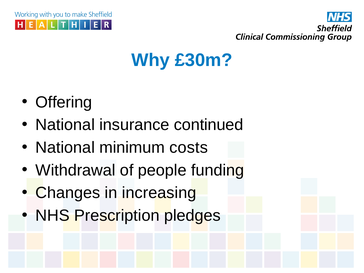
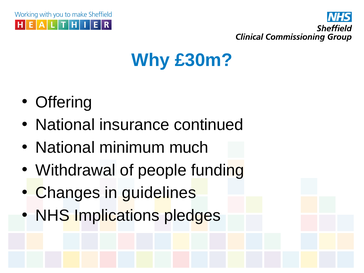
costs: costs -> much
increasing: increasing -> guidelines
Prescription: Prescription -> Implications
